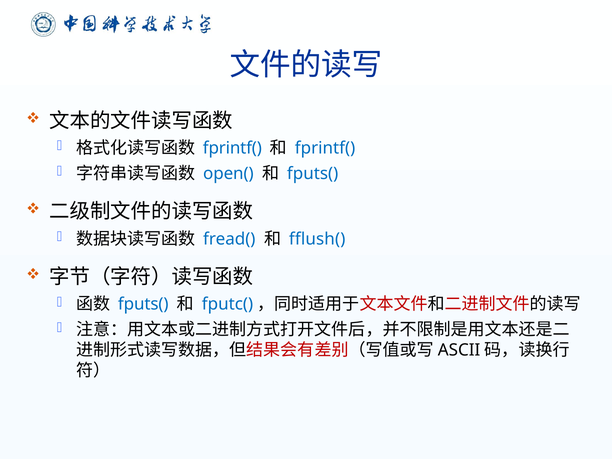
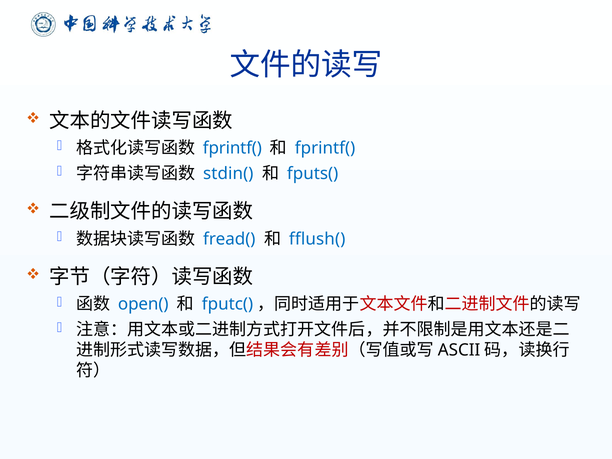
open(: open( -> stdin(
fputs( at (143, 304): fputs( -> open(
